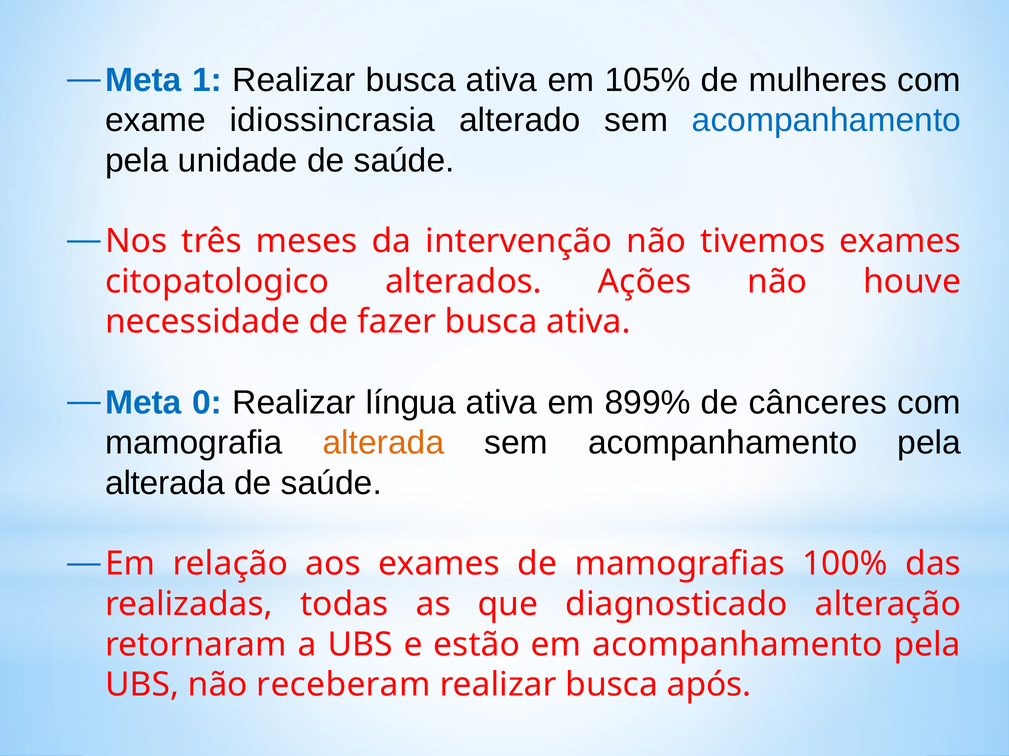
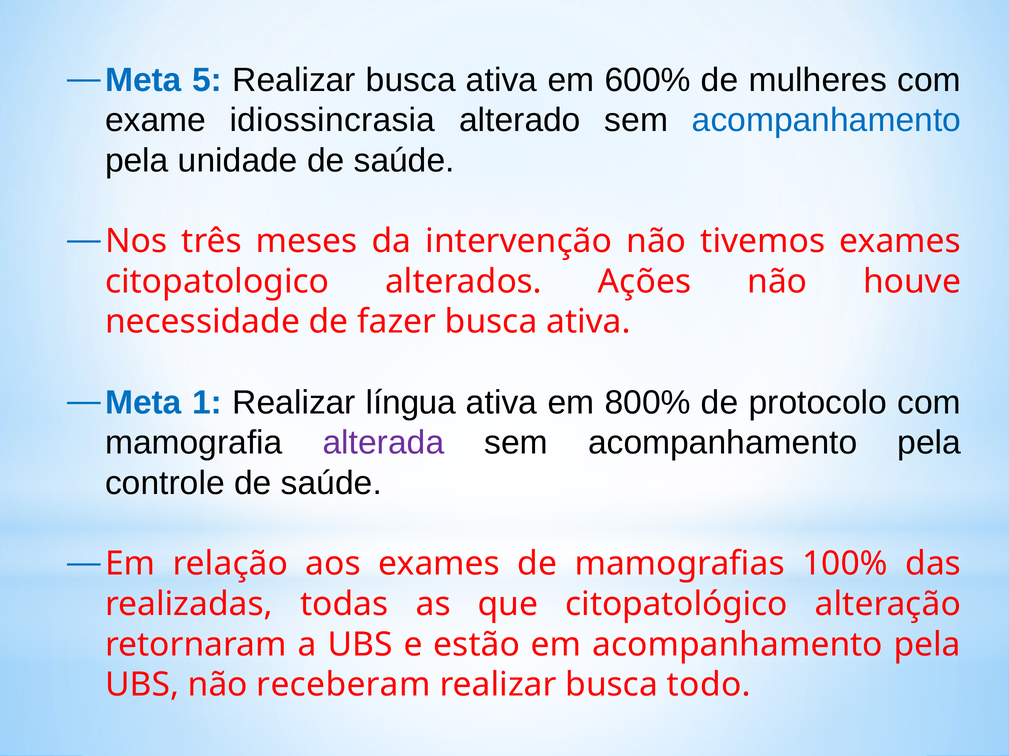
1: 1 -> 5
105%: 105% -> 600%
0: 0 -> 1
899%: 899% -> 800%
cânceres: cânceres -> protocolo
alterada at (383, 443) colour: orange -> purple
alterada at (165, 484): alterada -> controle
diagnosticado: diagnosticado -> citopatológico
após: após -> todo
